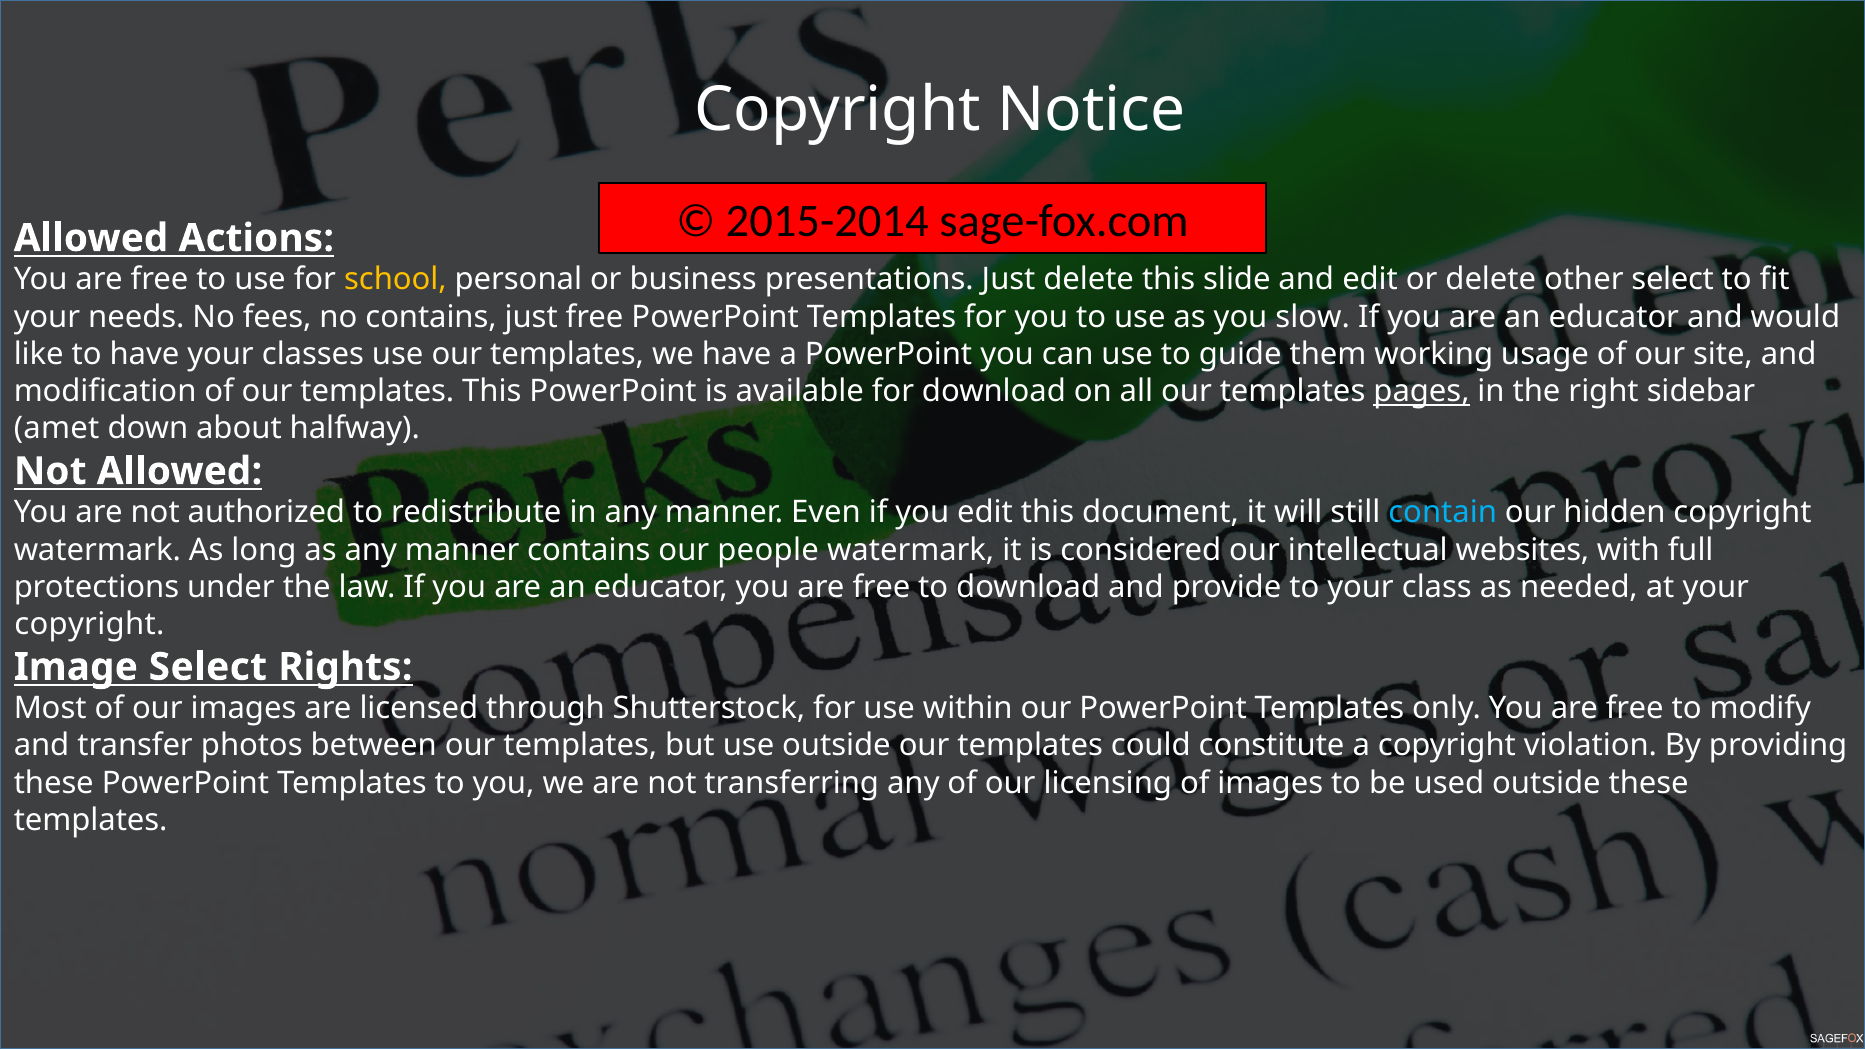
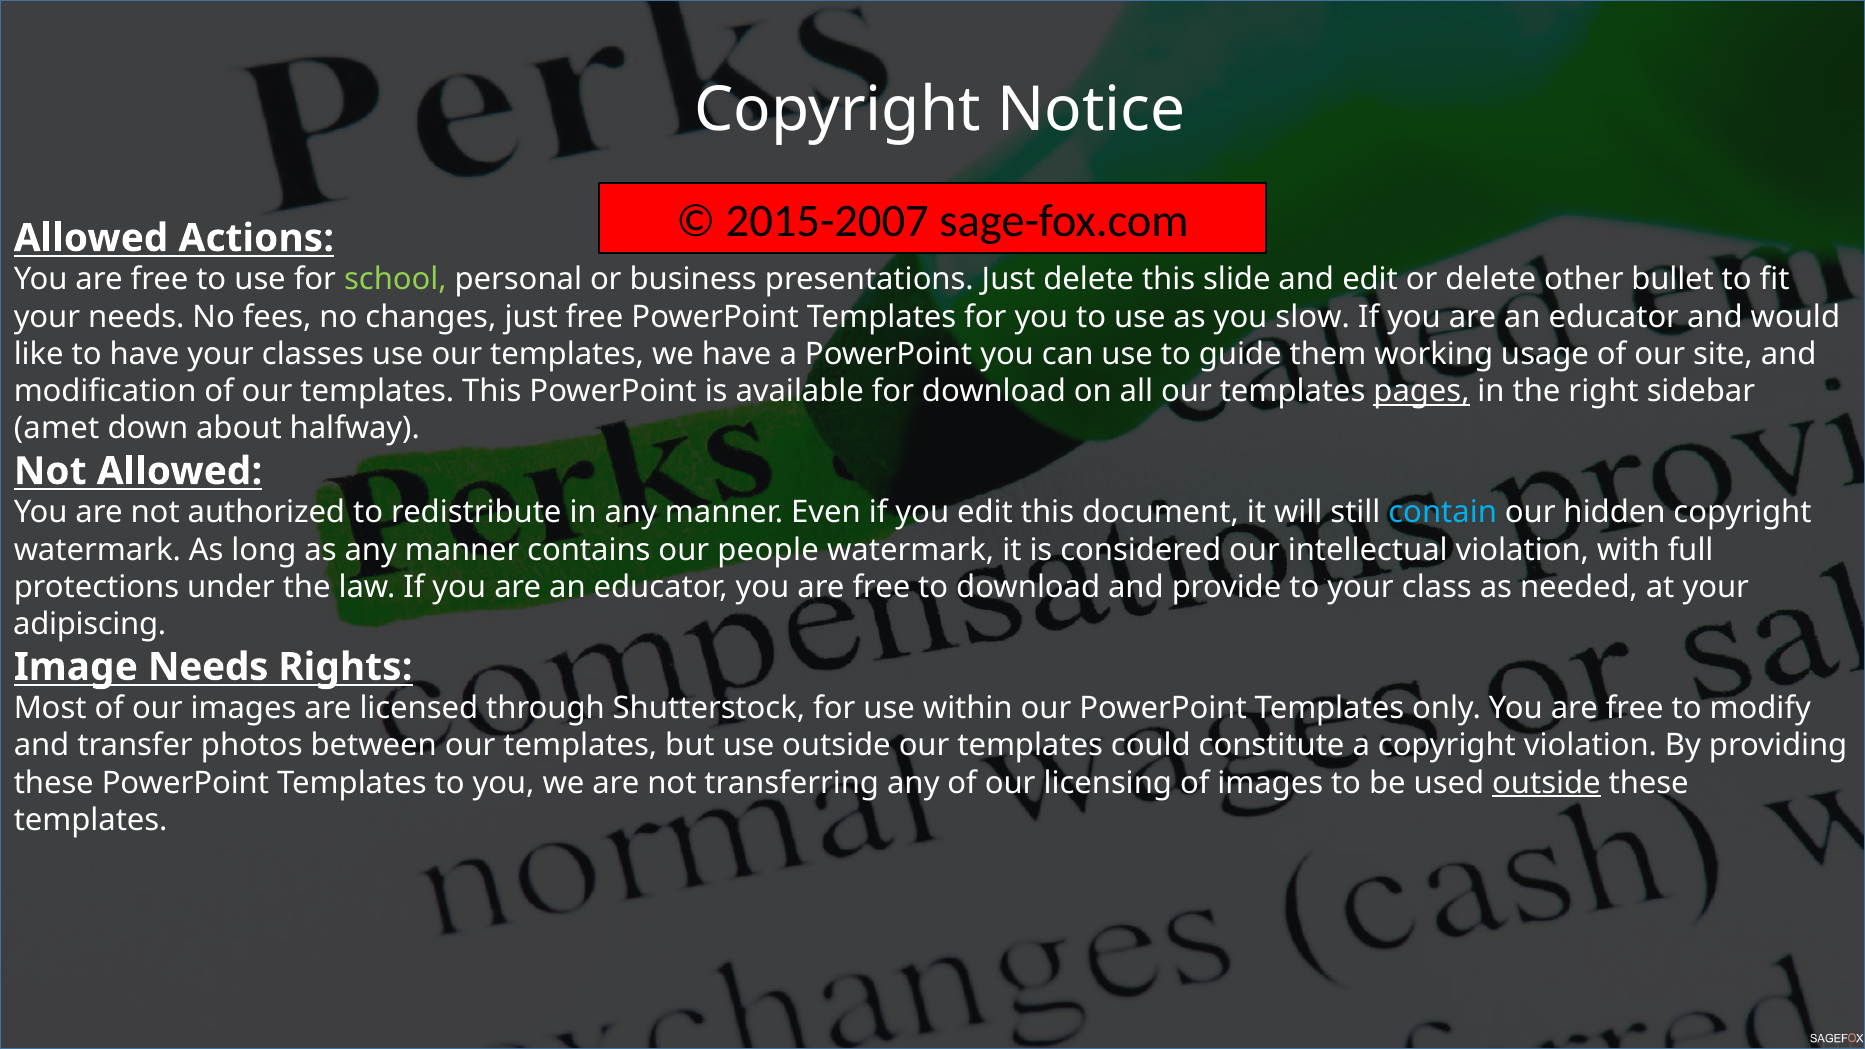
2015-2014: 2015-2014 -> 2015-2007
school colour: yellow -> light green
other select: select -> bullet
no contains: contains -> changes
intellectual websites: websites -> violation
copyright at (89, 625): copyright -> adipiscing
Image Select: Select -> Needs
outside at (1546, 783) underline: none -> present
